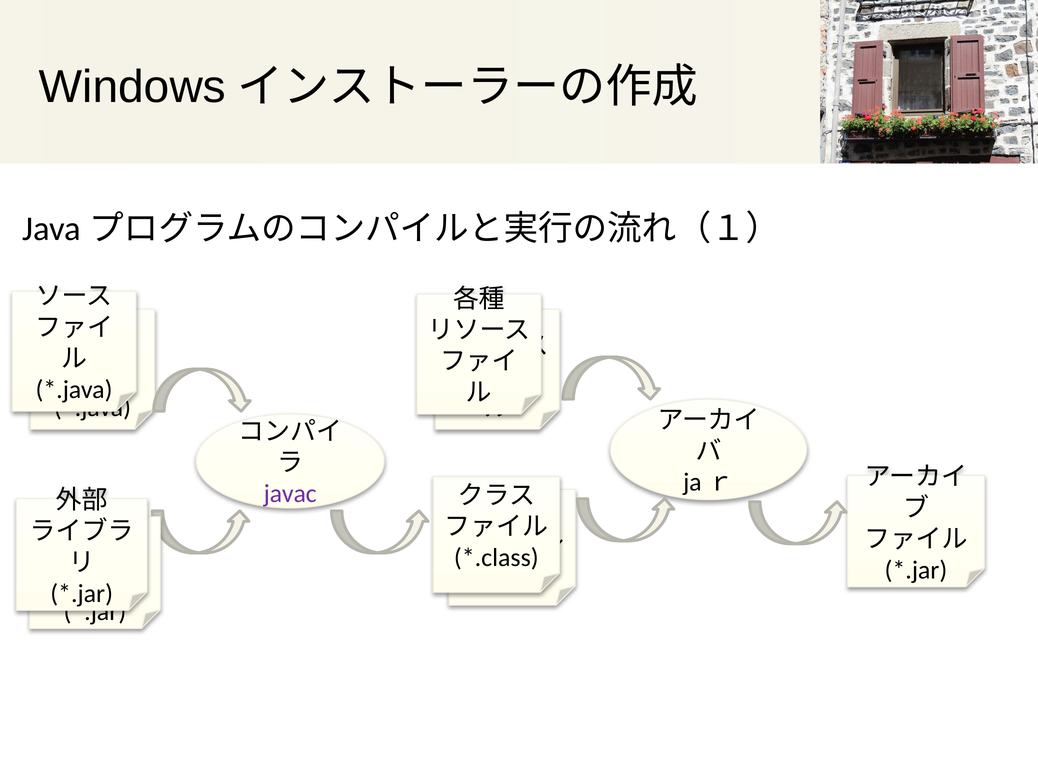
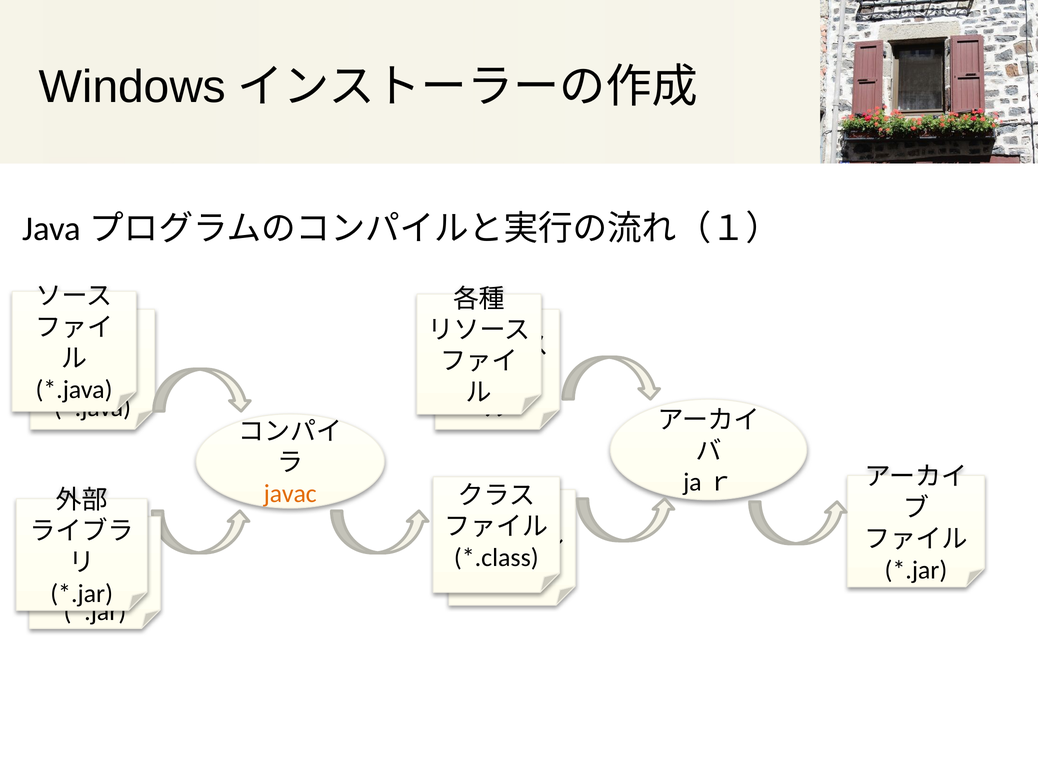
javac colour: purple -> orange
